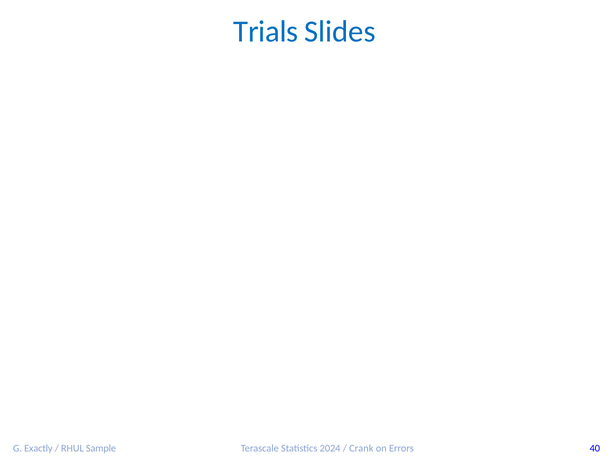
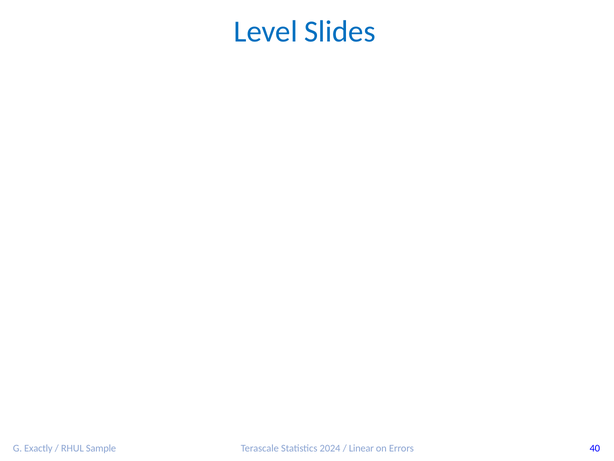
Trials: Trials -> Level
Crank: Crank -> Linear
